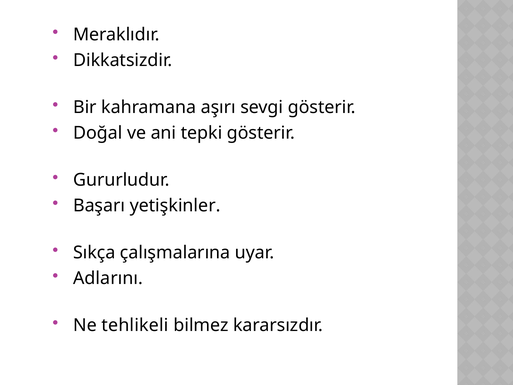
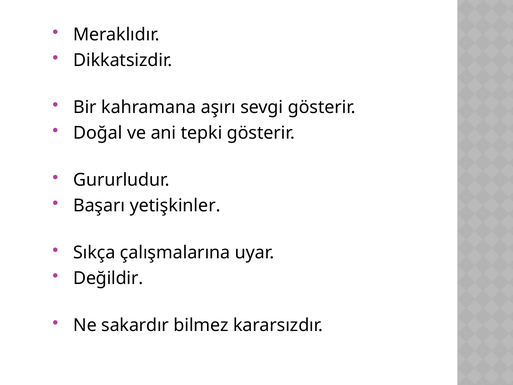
Adlarını: Adlarını -> Değildir
tehlikeli: tehlikeli -> sakardır
